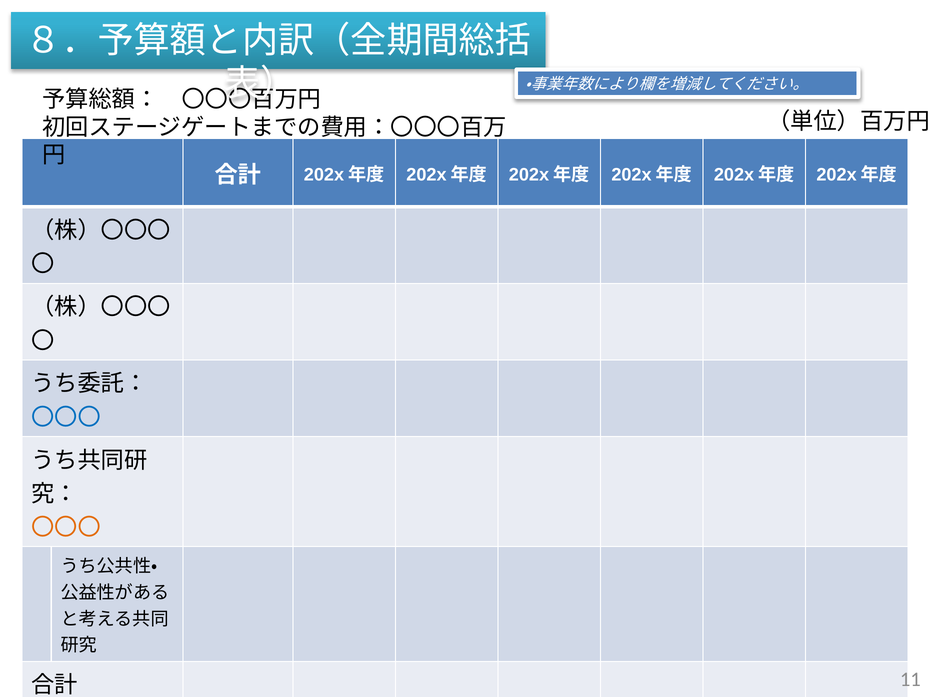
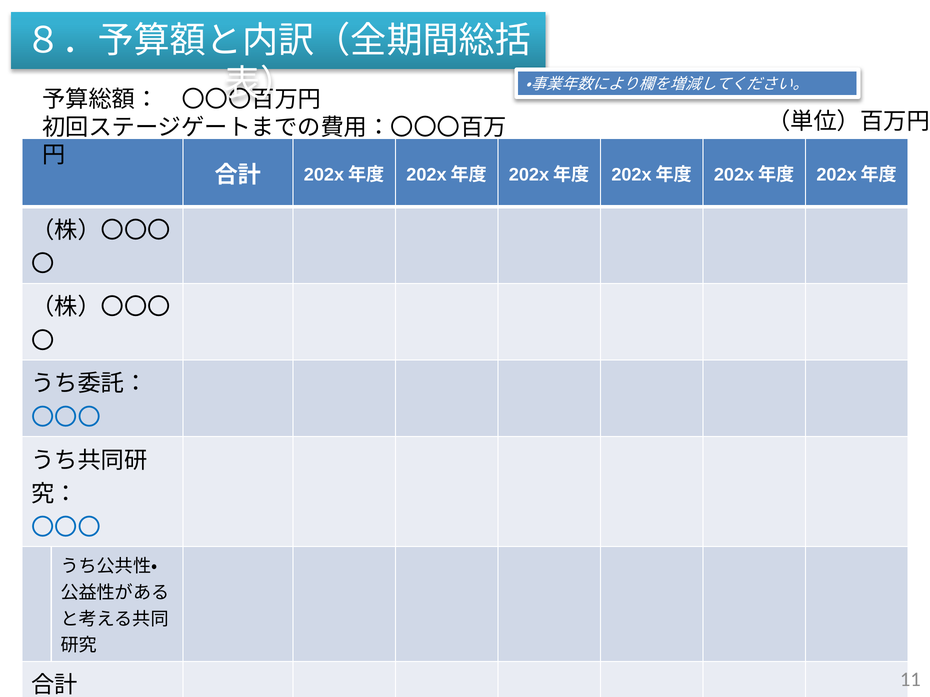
〇〇〇 at (66, 528) colour: orange -> blue
